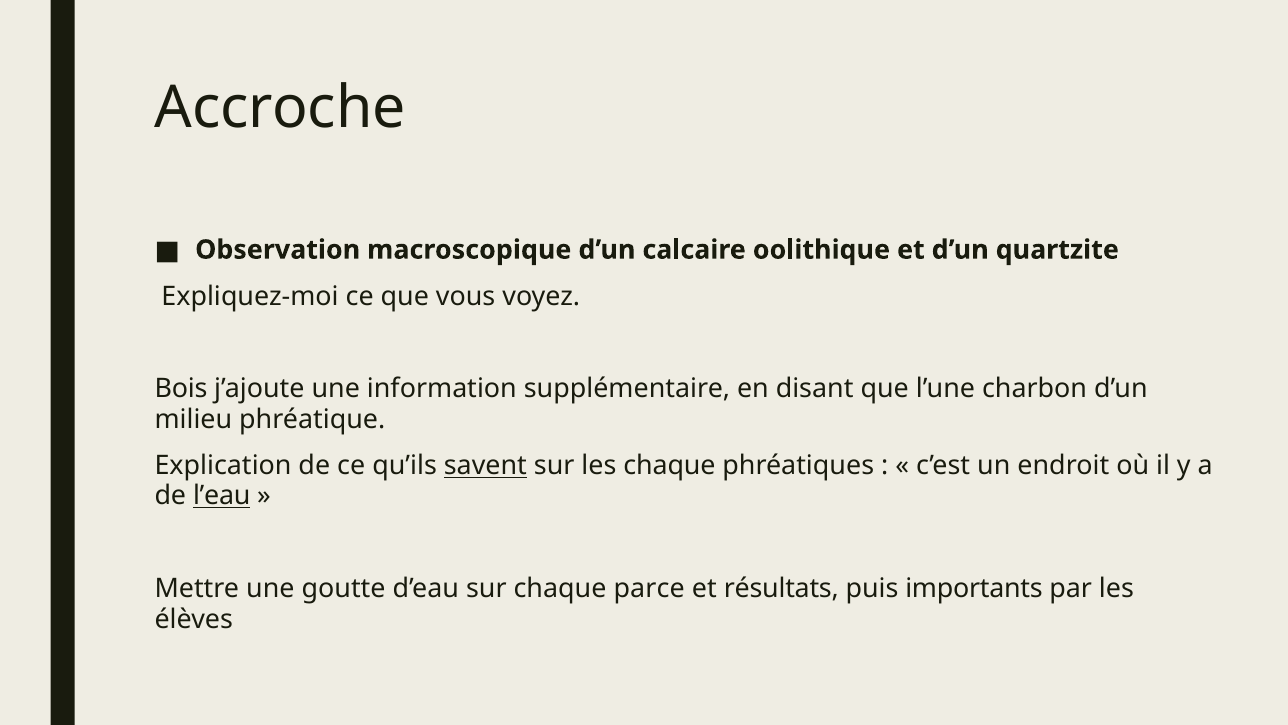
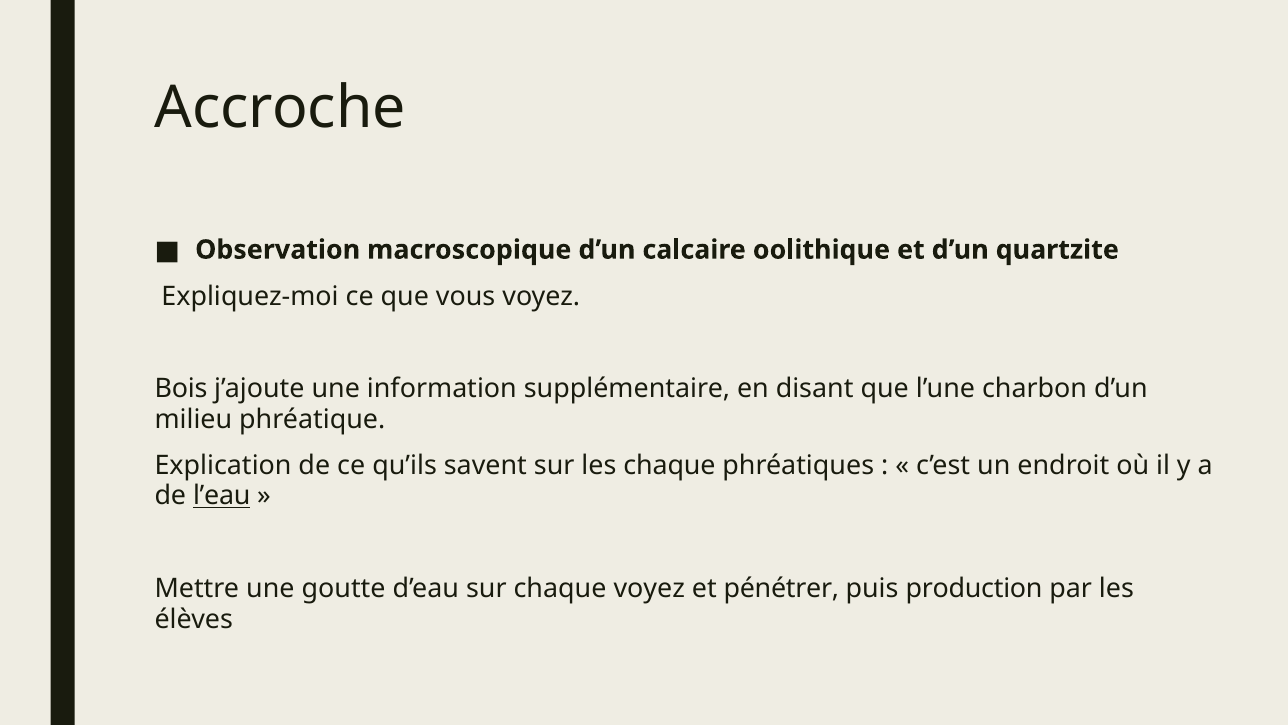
savent underline: present -> none
chaque parce: parce -> voyez
résultats: résultats -> pénétrer
importants: importants -> production
